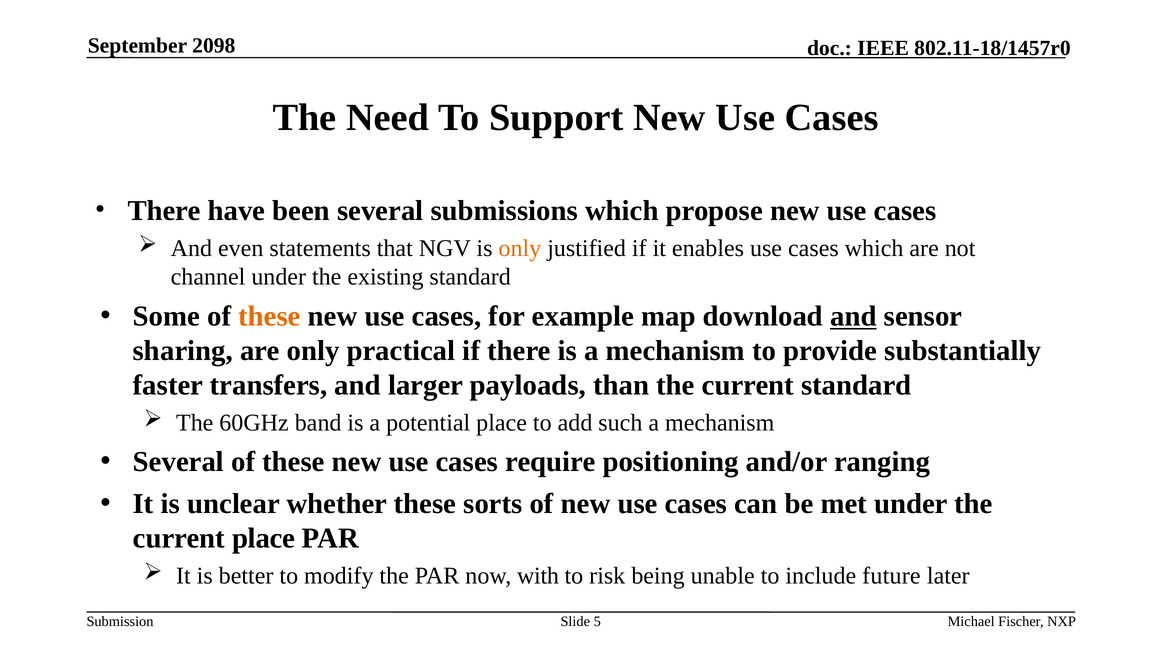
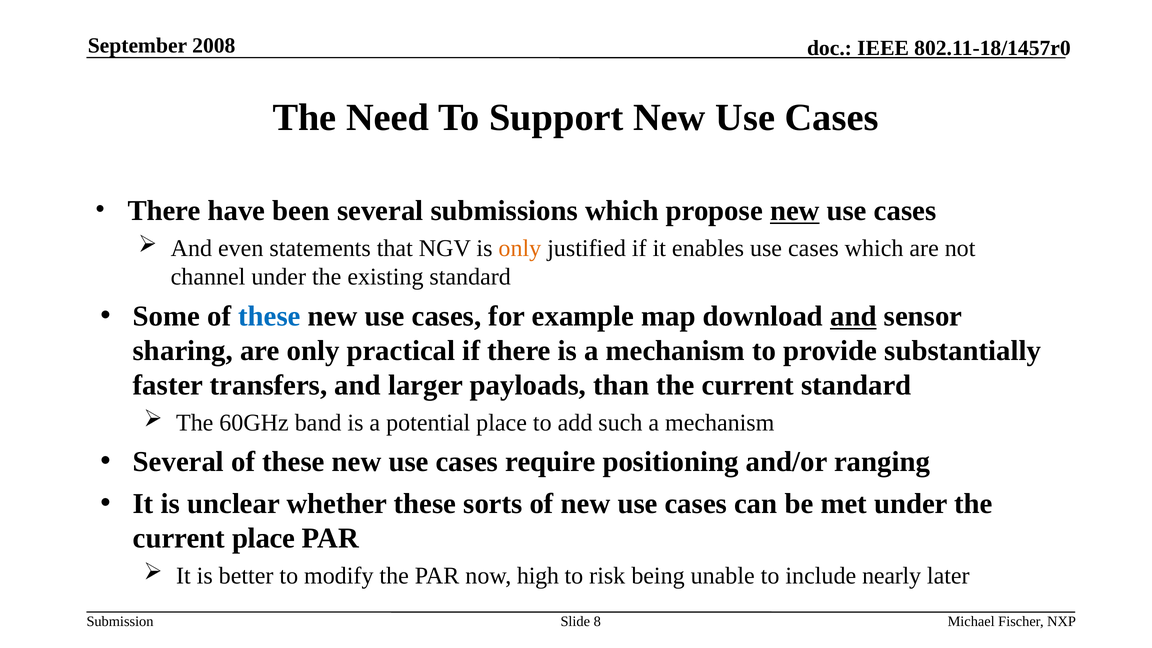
2098: 2098 -> 2008
new at (795, 211) underline: none -> present
these at (270, 316) colour: orange -> blue
with: with -> high
future: future -> nearly
5: 5 -> 8
